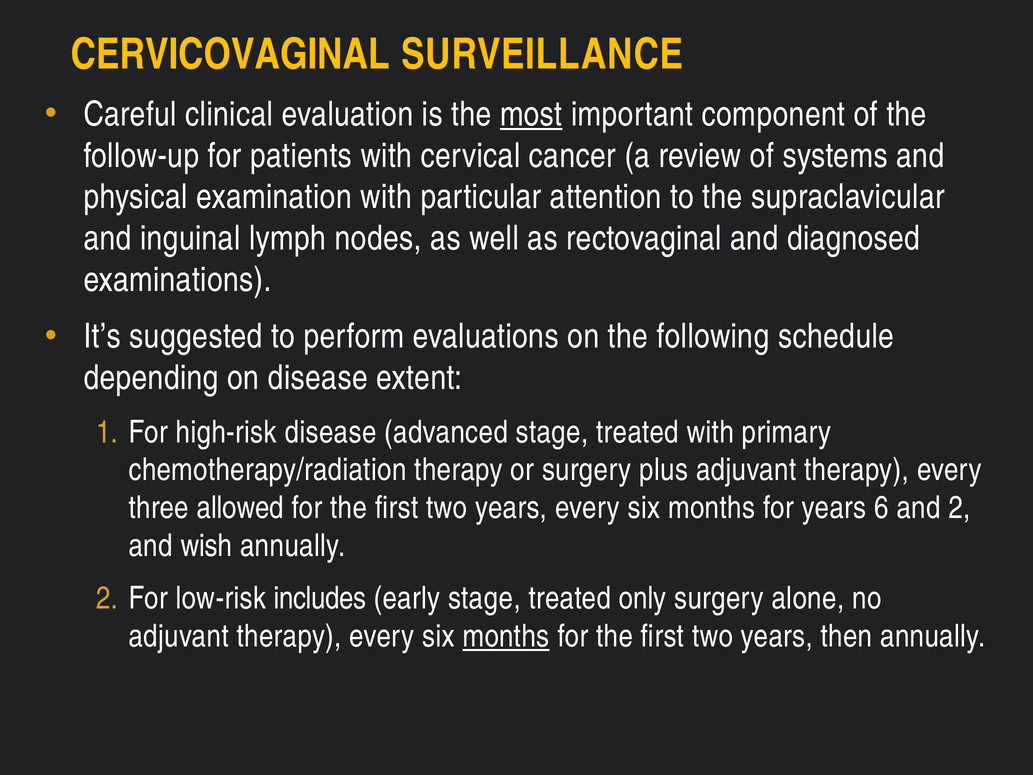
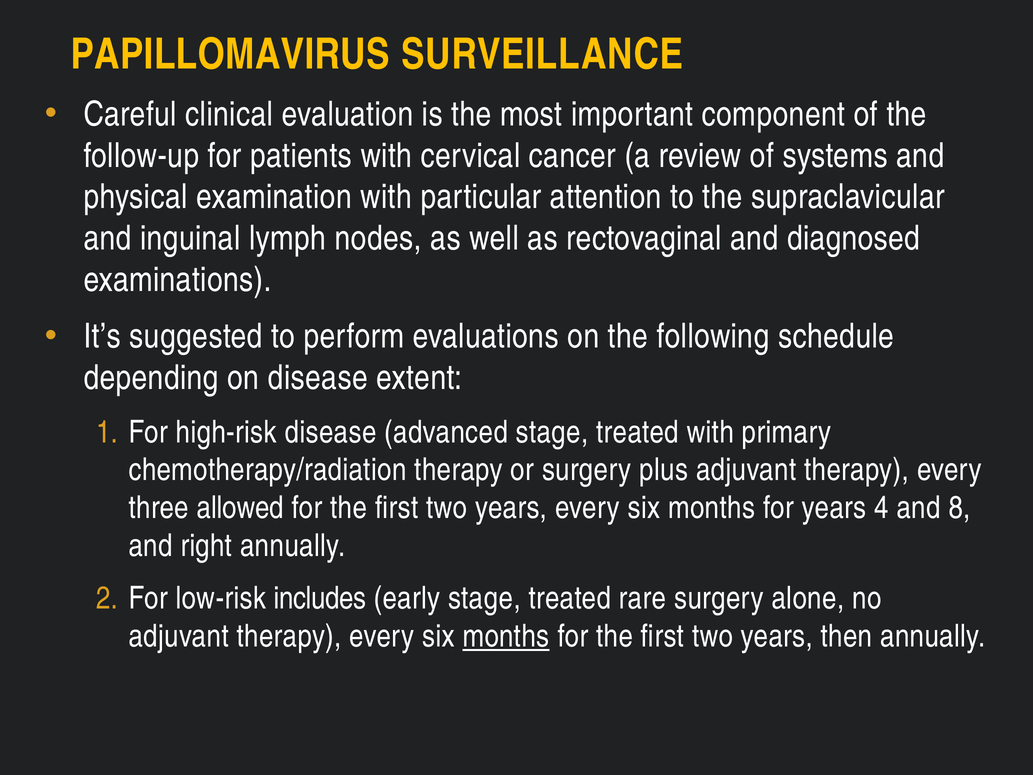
CERVICOVAGINAL: CERVICOVAGINAL -> PAPILLOMAVIRUS
most underline: present -> none
6: 6 -> 4
and 2: 2 -> 8
wish: wish -> right
only: only -> rare
